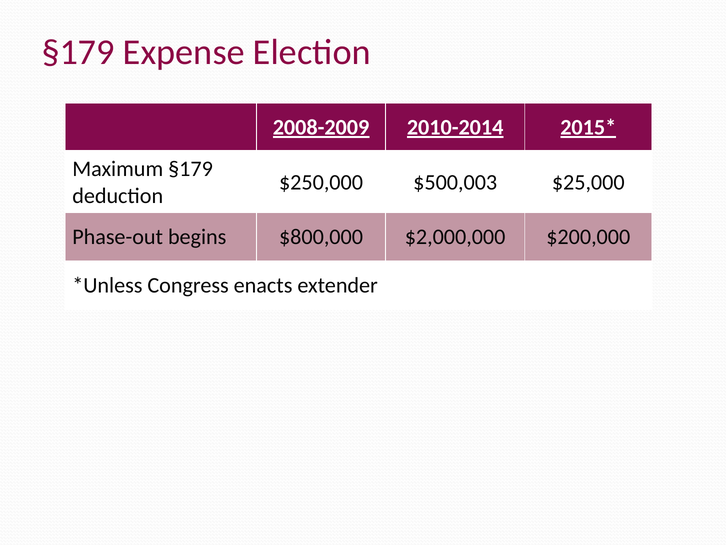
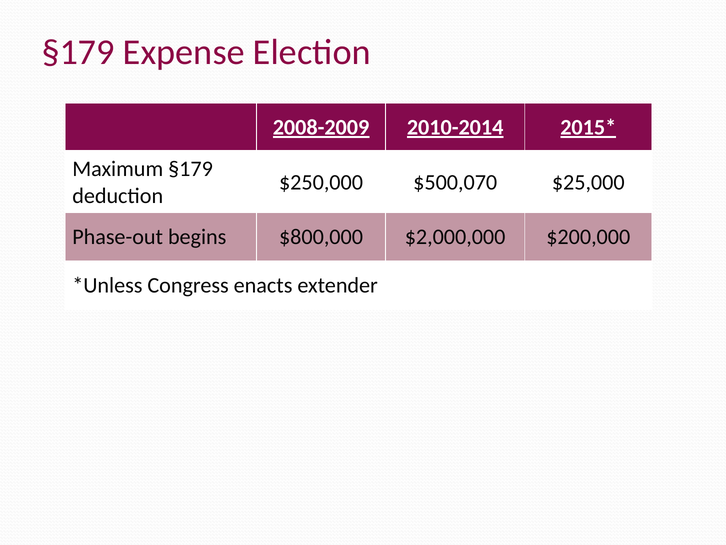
$500,003: $500,003 -> $500,070
